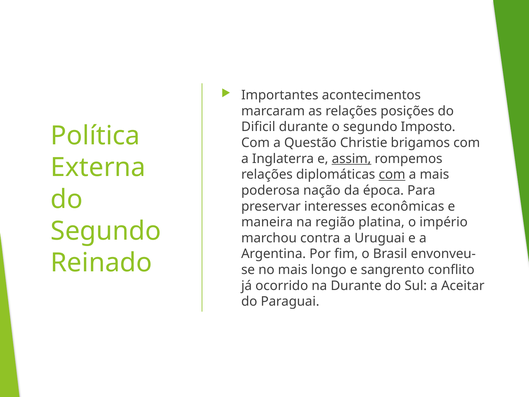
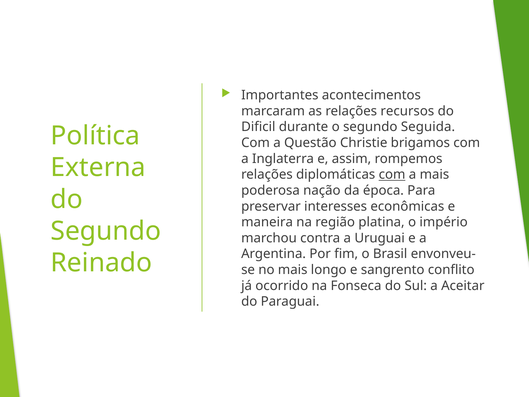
posições: posições -> recursos
Imposto: Imposto -> Seguida
assim underline: present -> none
na Durante: Durante -> Fonseca
